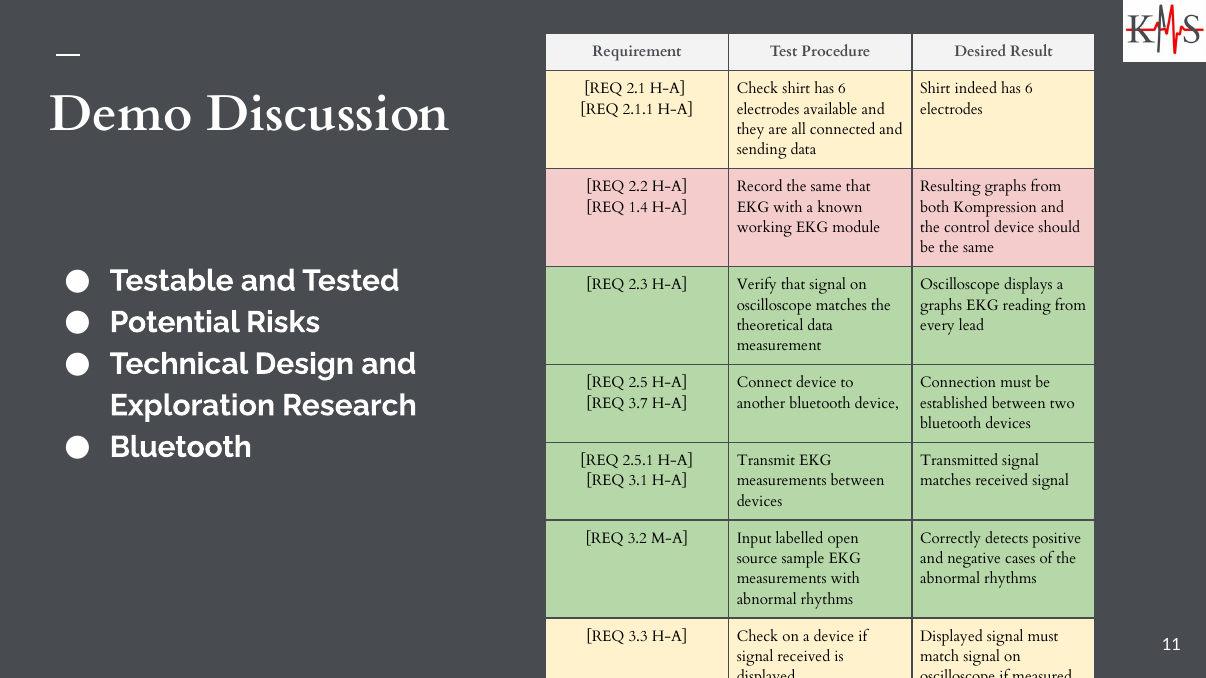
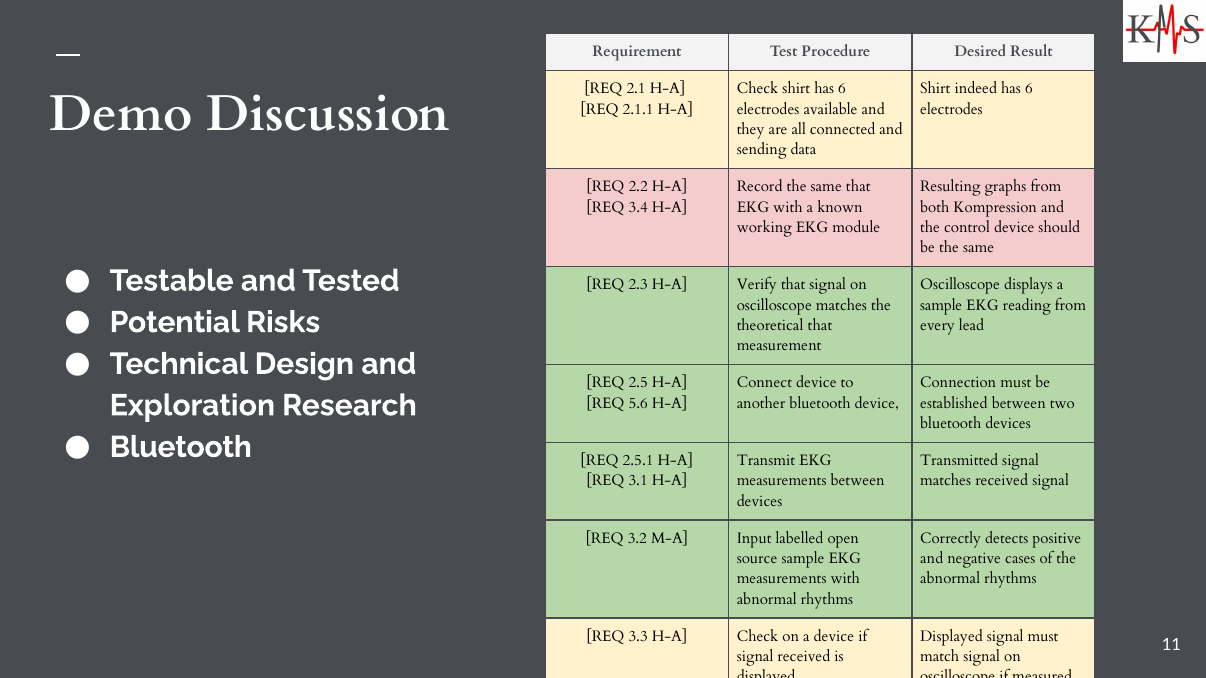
1.4: 1.4 -> 3.4
graphs at (941, 305): graphs -> sample
theoretical data: data -> that
3.7: 3.7 -> 5.6
